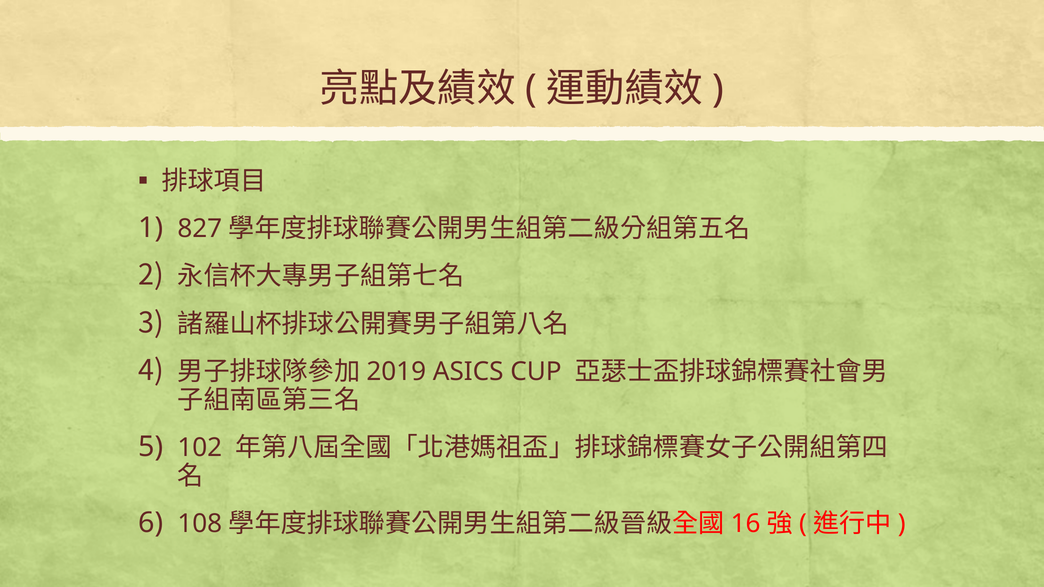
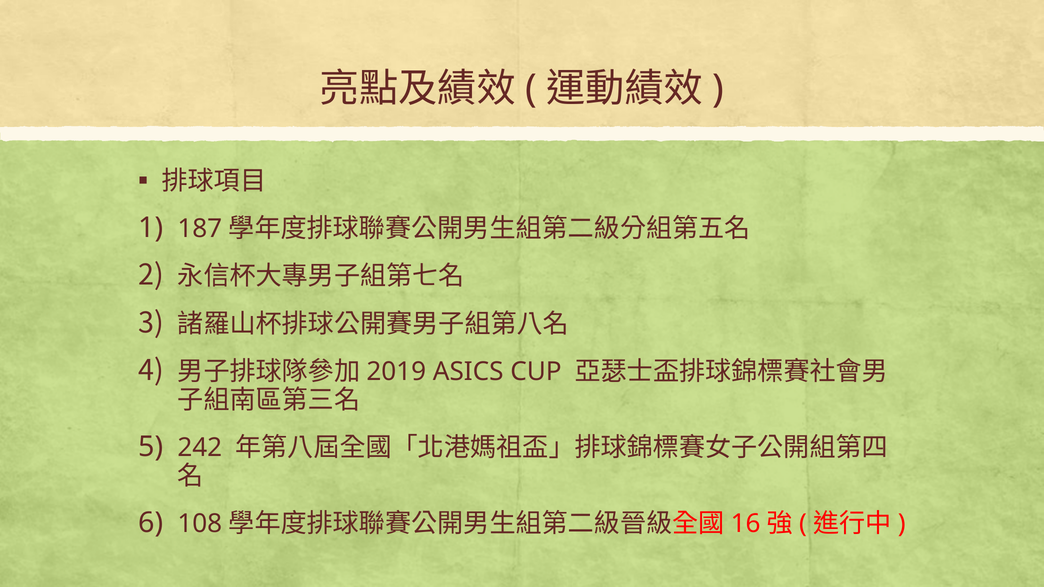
827: 827 -> 187
102: 102 -> 242
